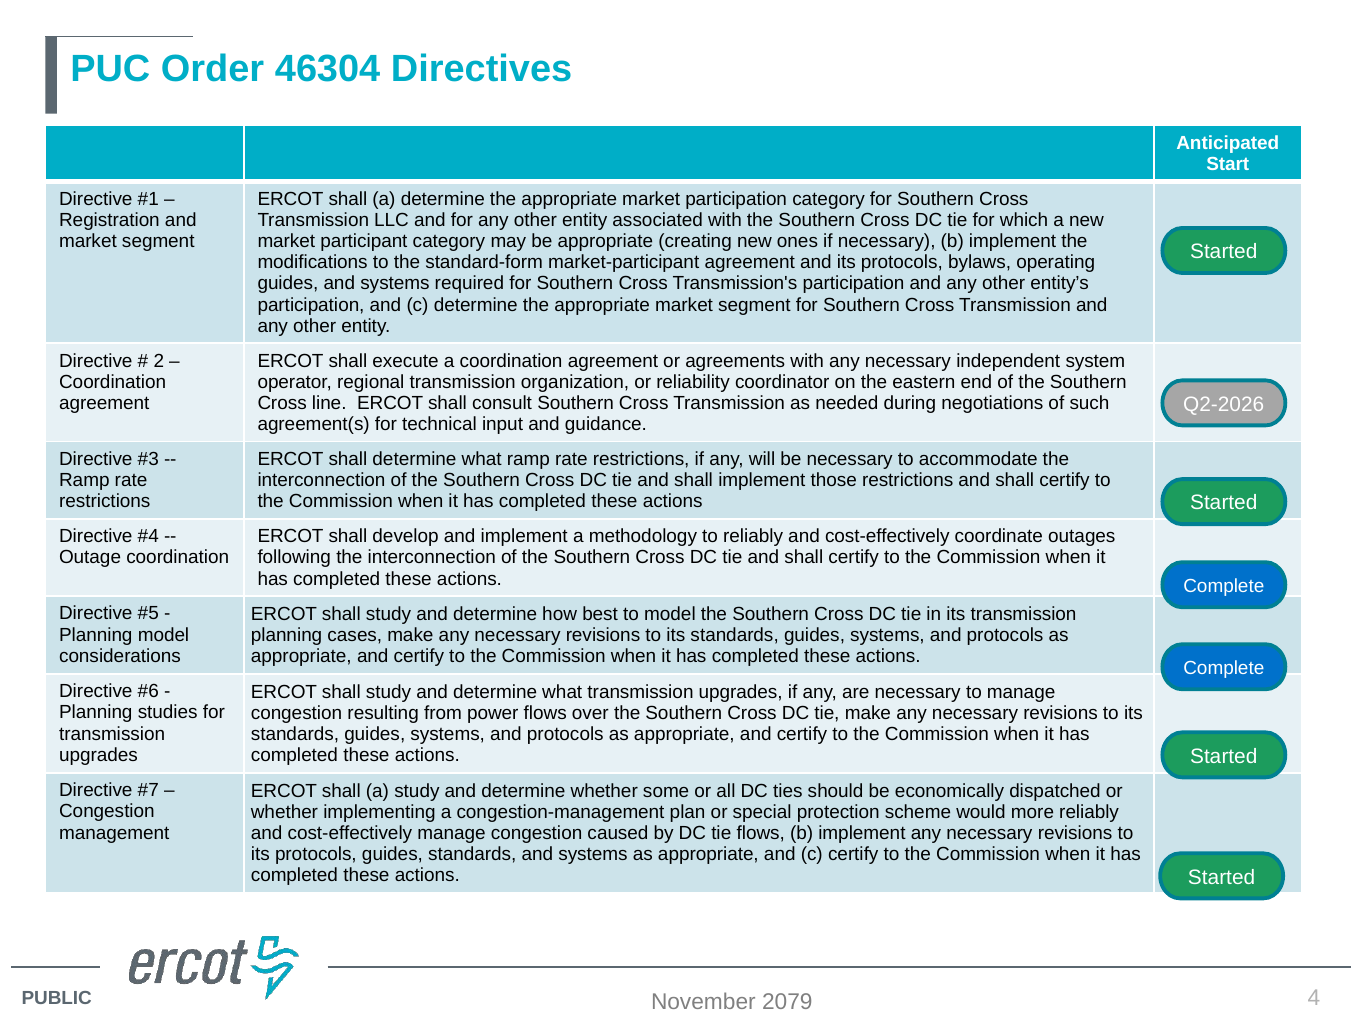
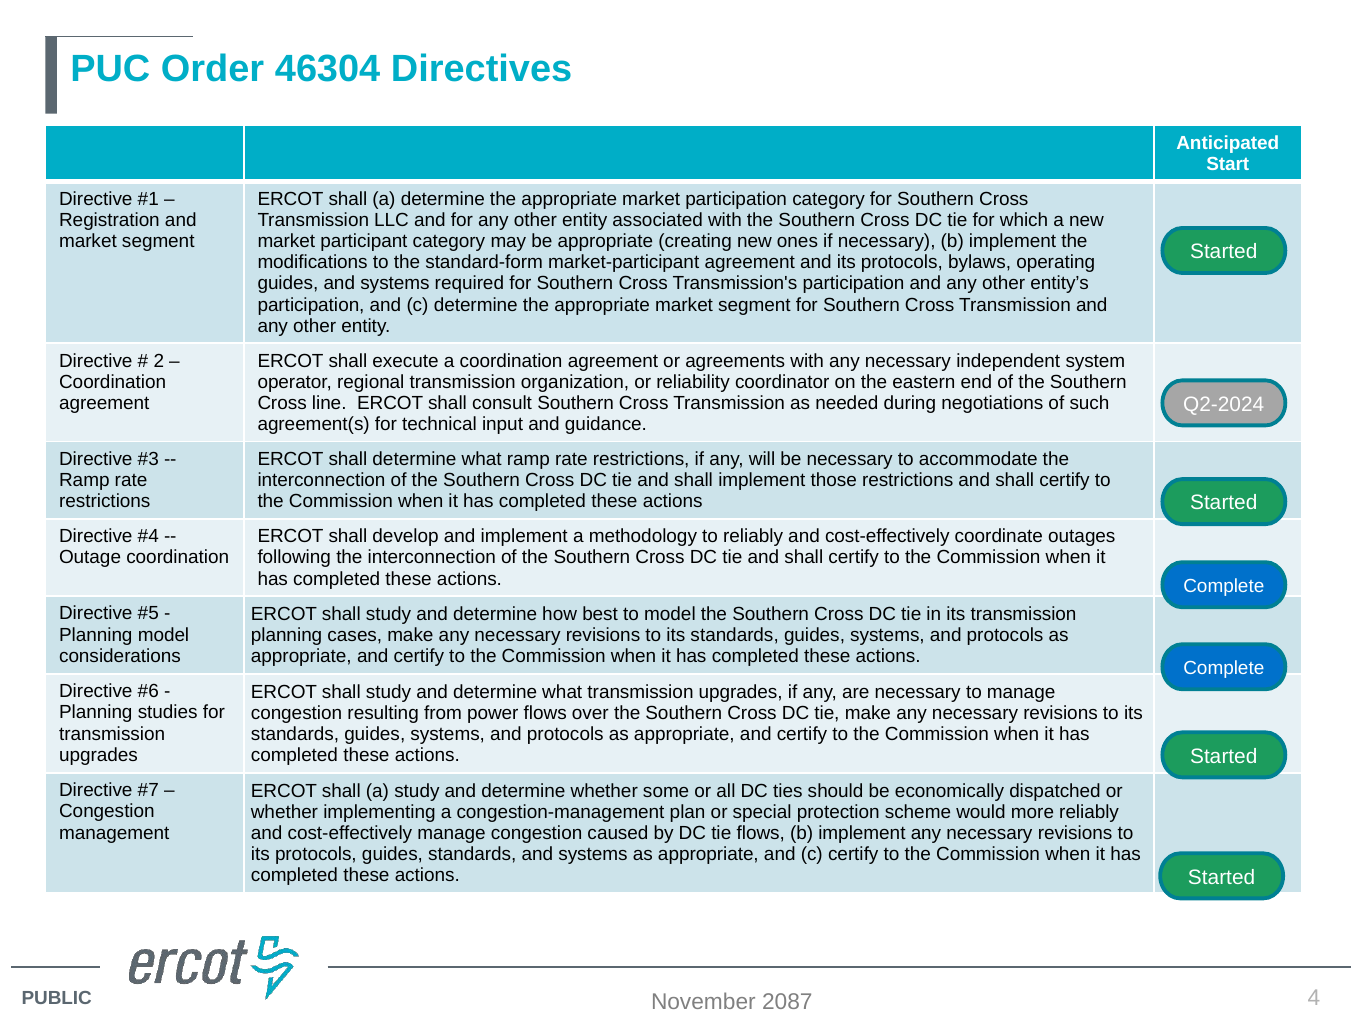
Q2-2026: Q2-2026 -> Q2-2024
2079: 2079 -> 2087
